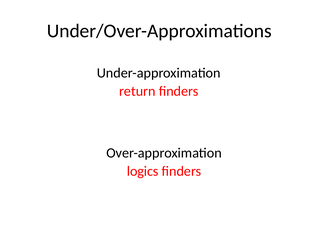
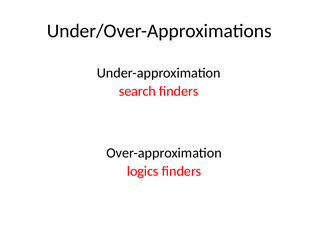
return: return -> search
